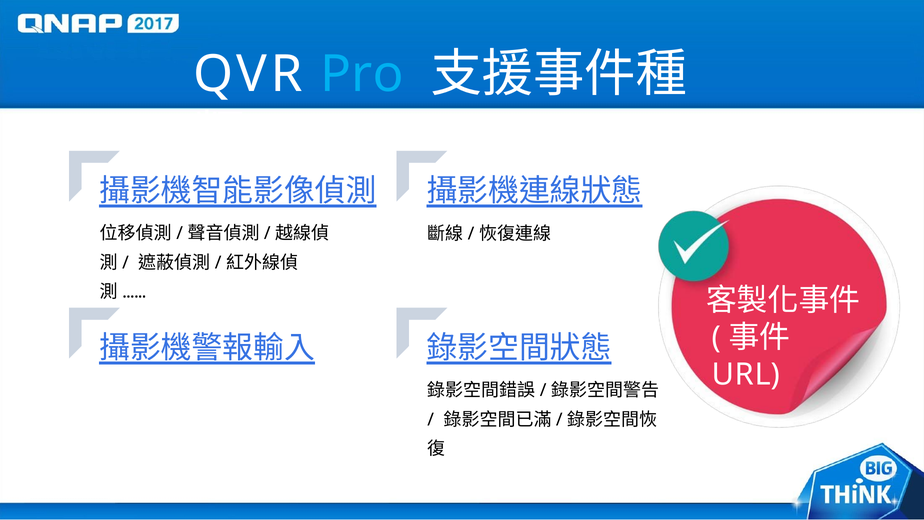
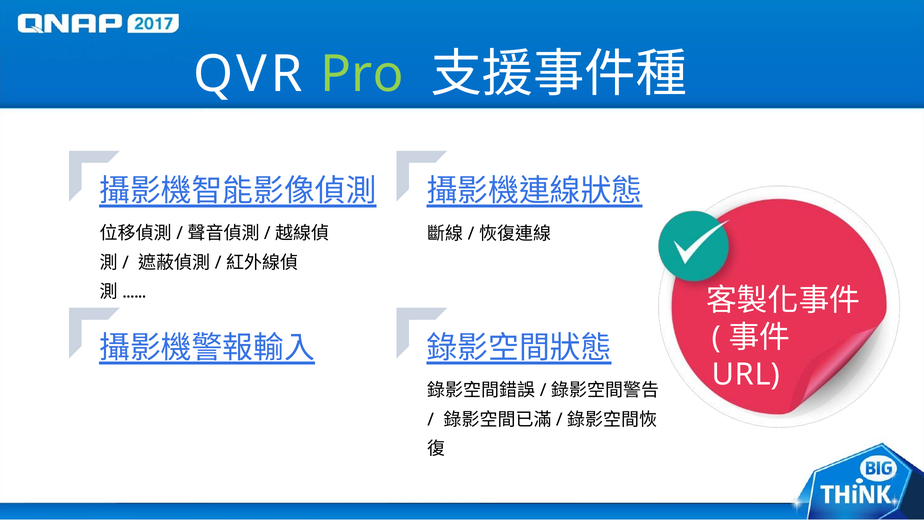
Pro colour: light blue -> light green
